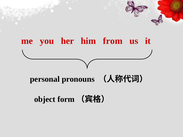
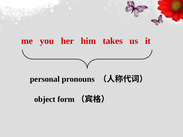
from: from -> takes
